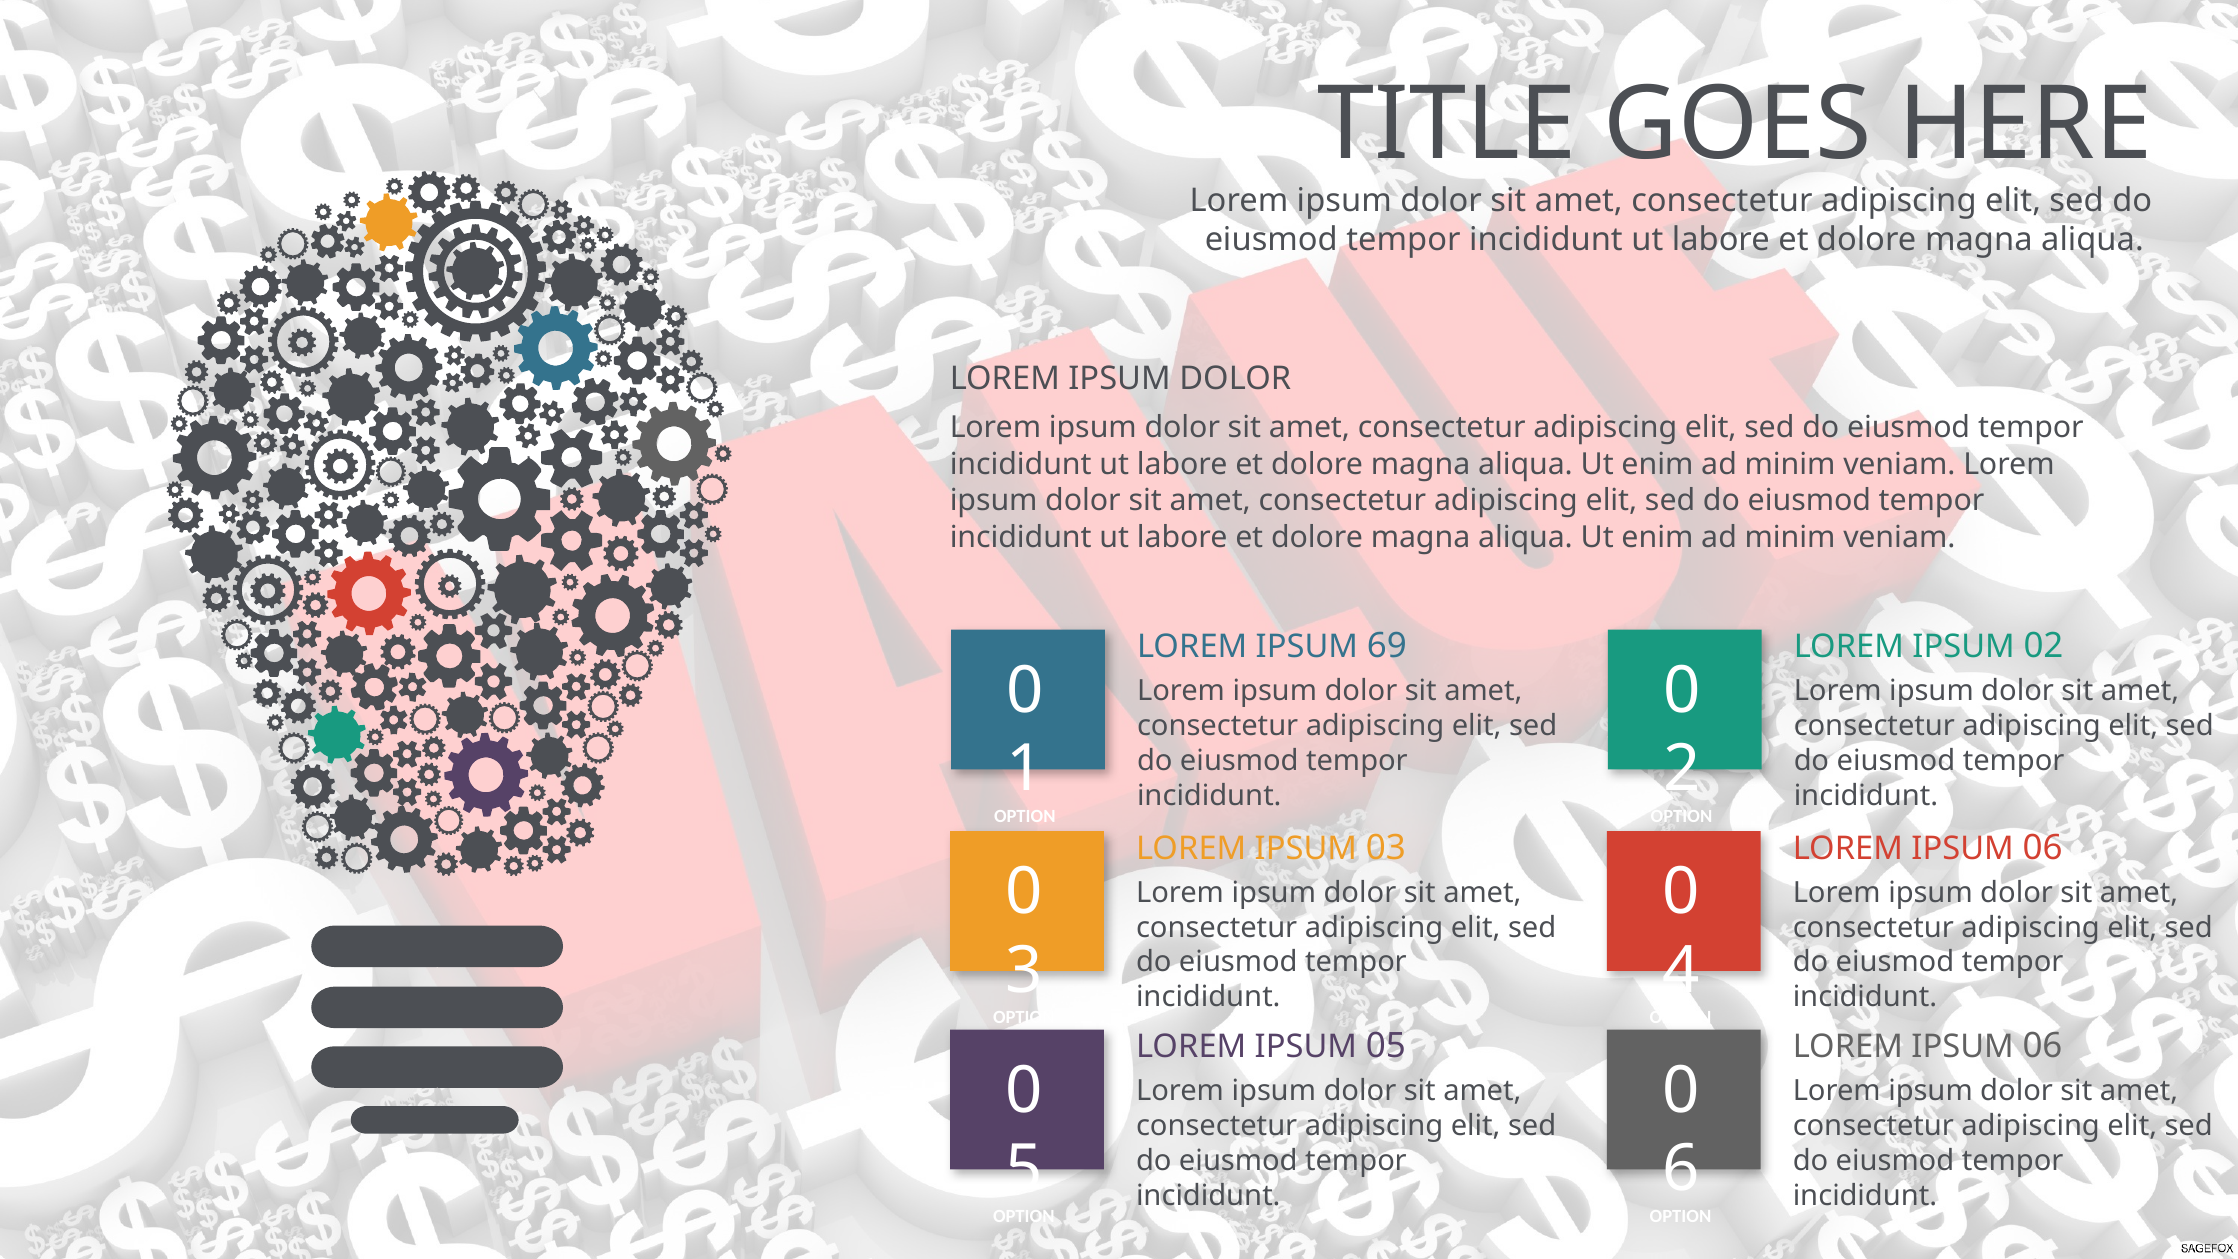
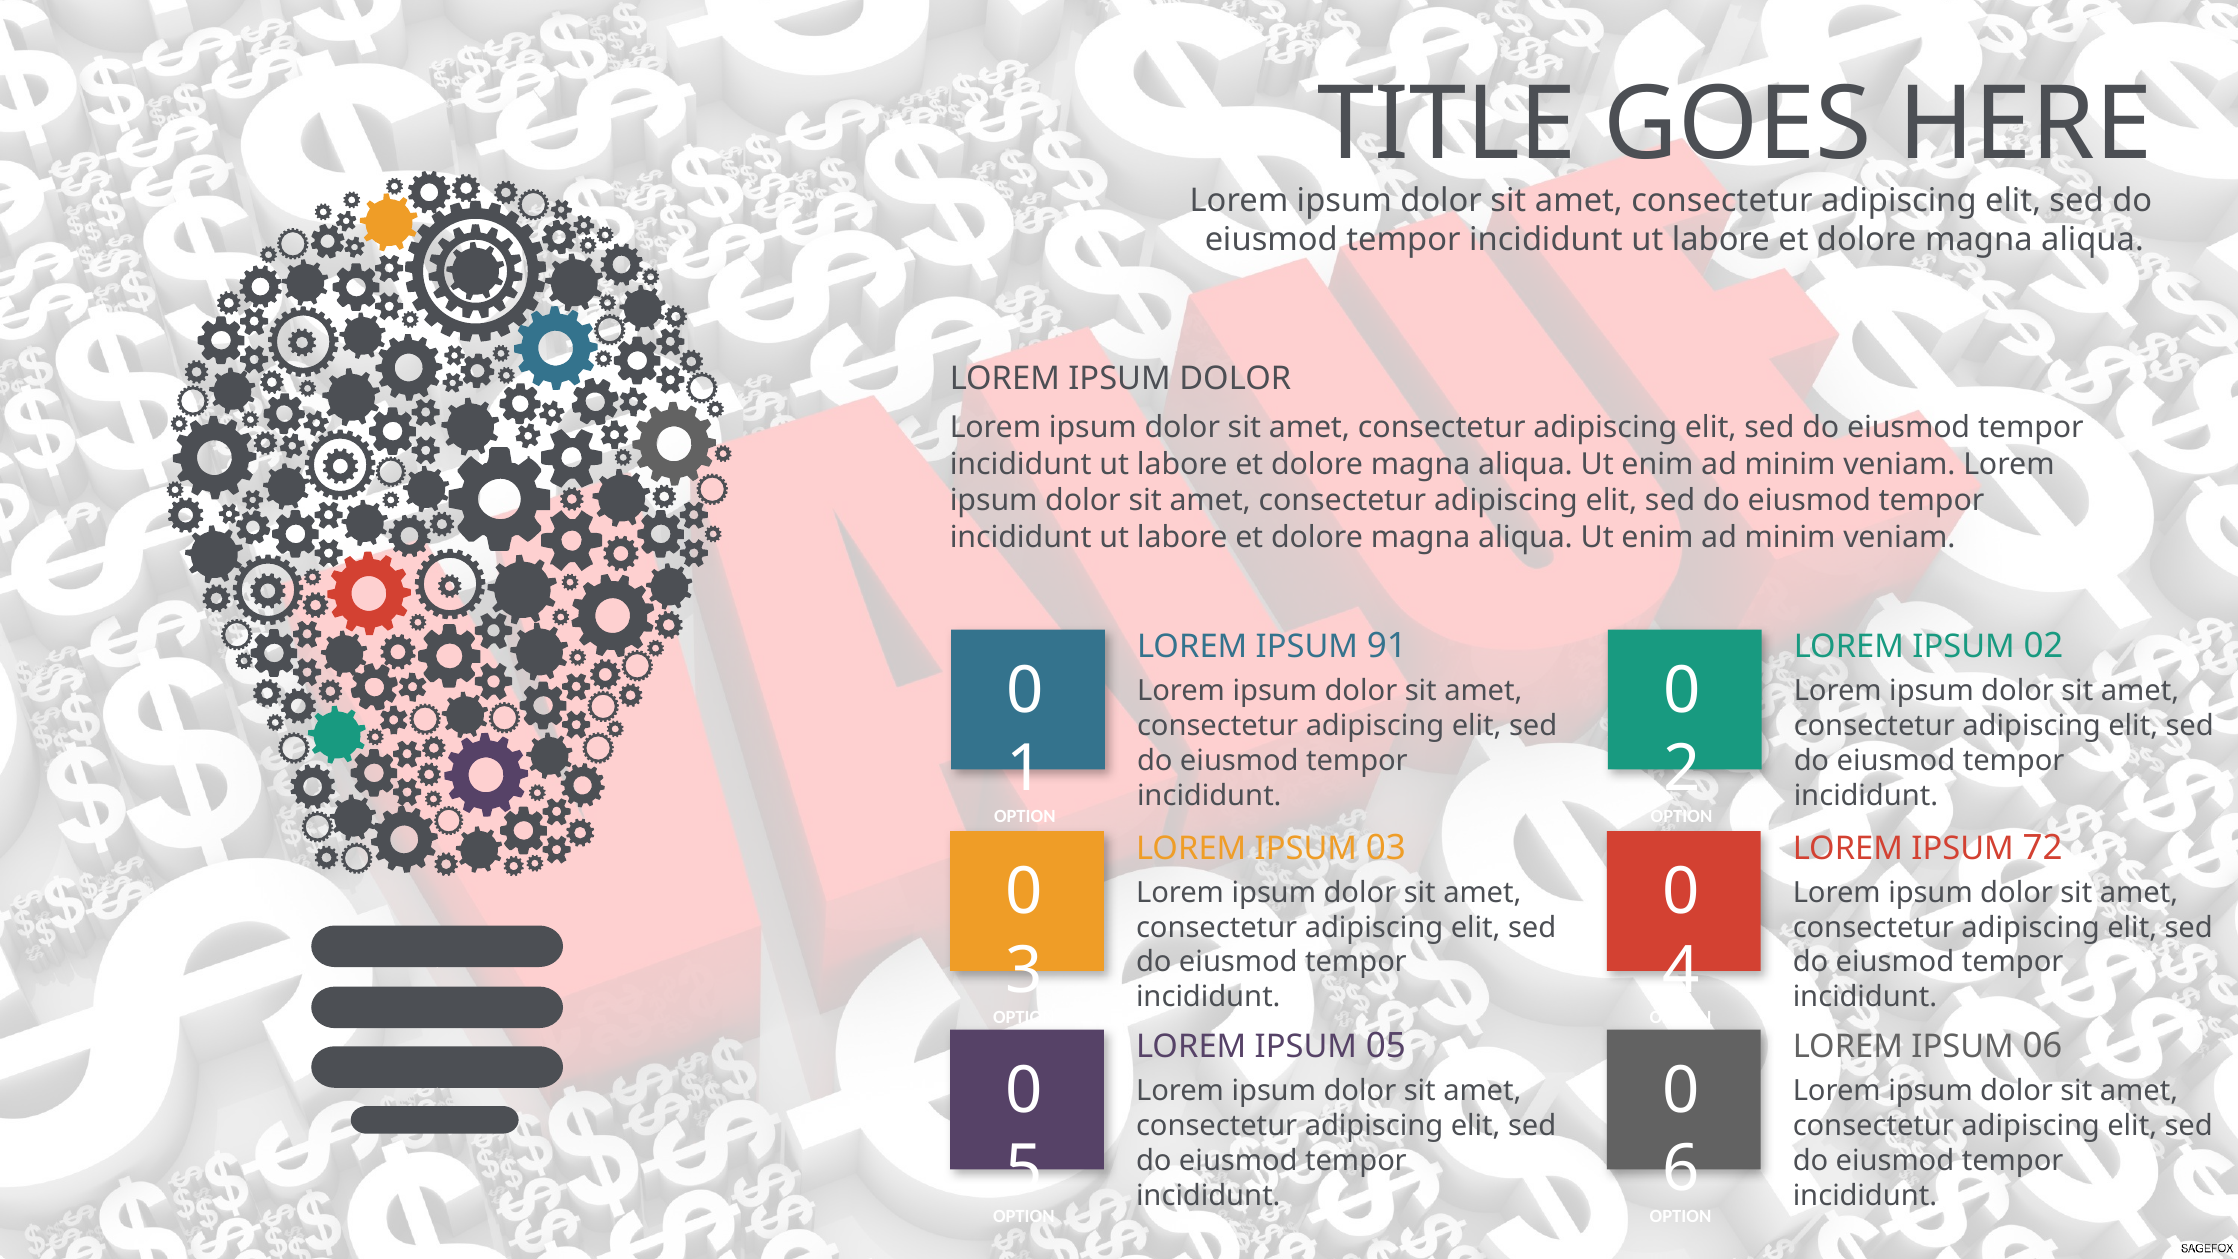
69: 69 -> 91
06 at (2043, 848): 06 -> 72
